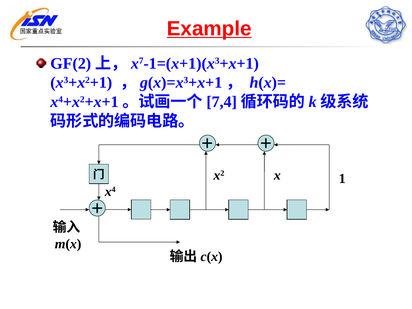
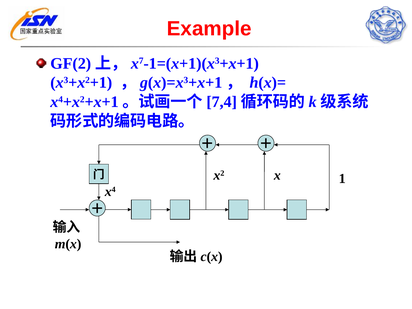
Example underline: present -> none
